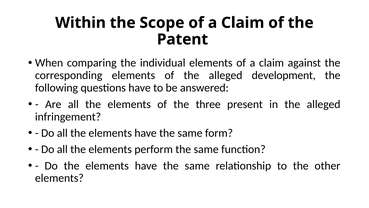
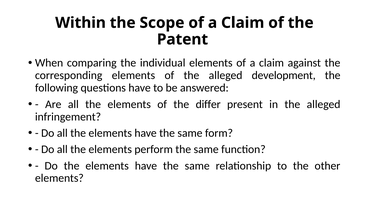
three: three -> differ
